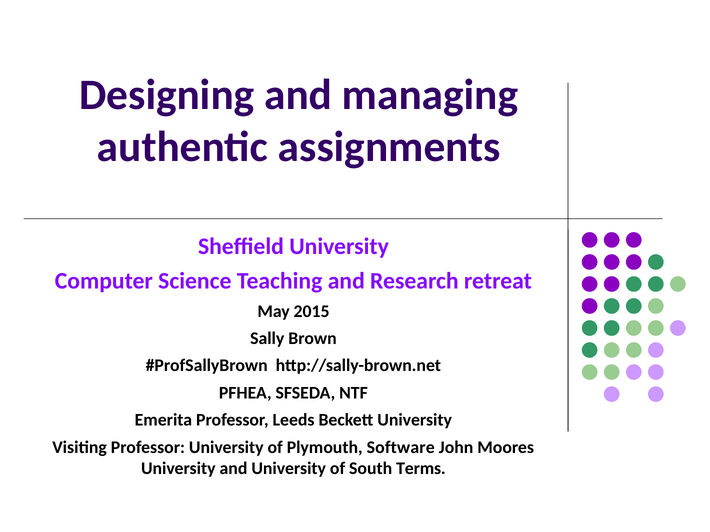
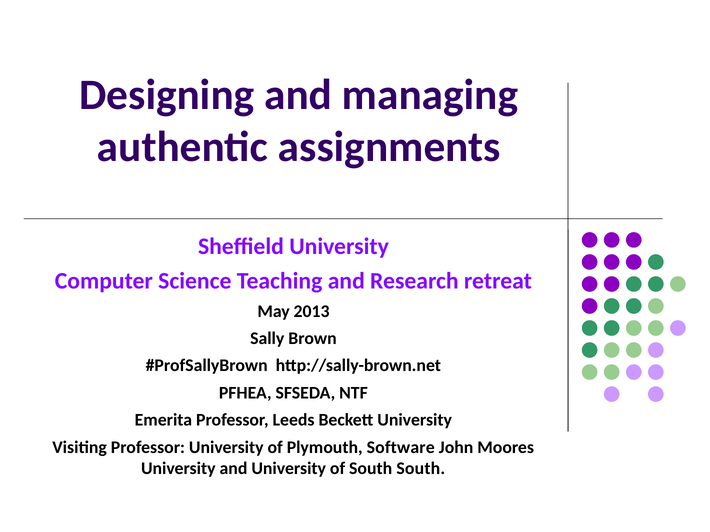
2015: 2015 -> 2013
South Terms: Terms -> South
